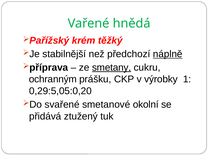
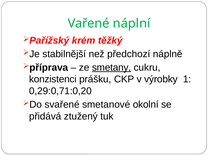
hnědá: hnědá -> náplní
náplně underline: present -> none
ochranným: ochranným -> konzistenci
0,29:5,05:0,20: 0,29:5,05:0,20 -> 0,29:0,71:0,20
